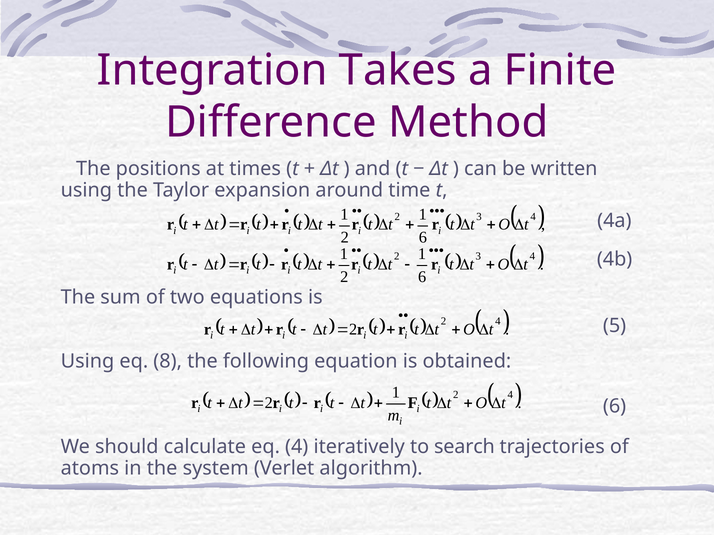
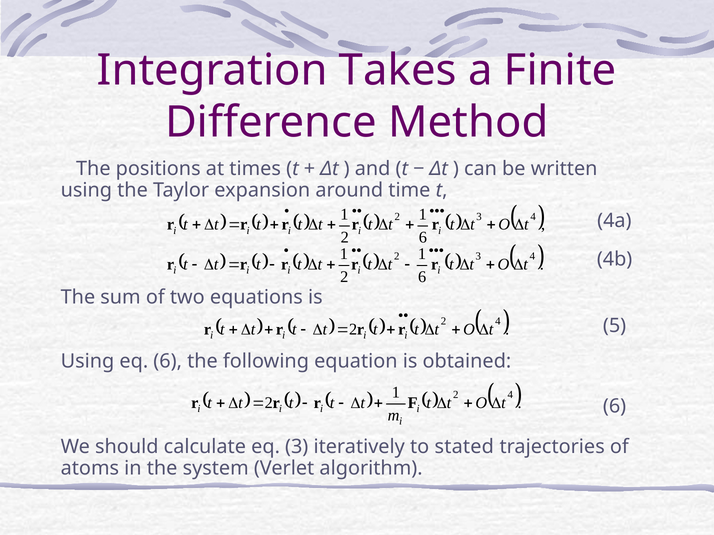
eq 8: 8 -> 6
eq 4: 4 -> 3
search: search -> stated
